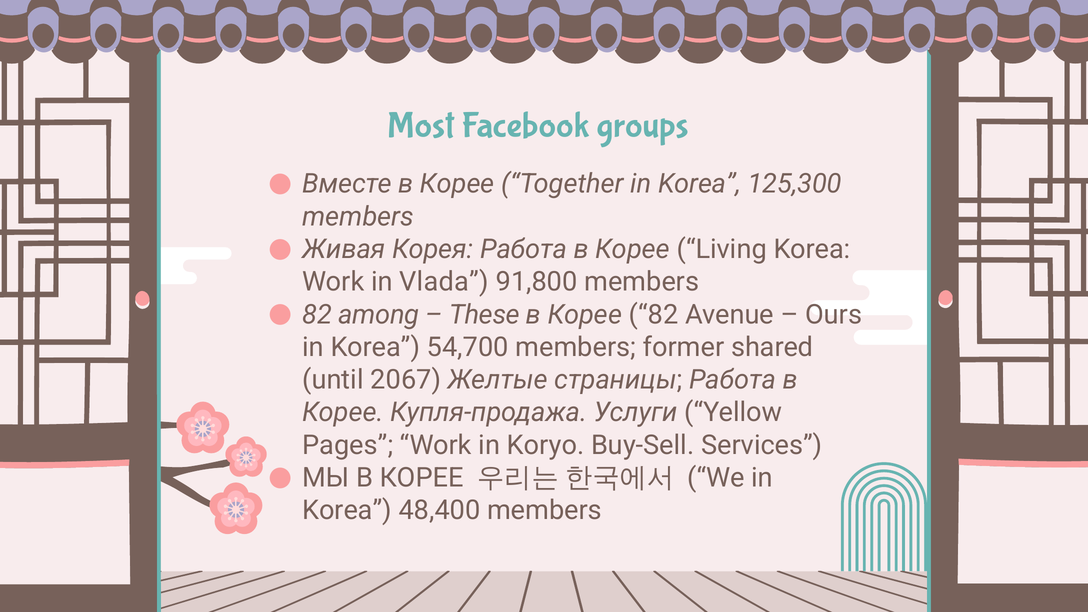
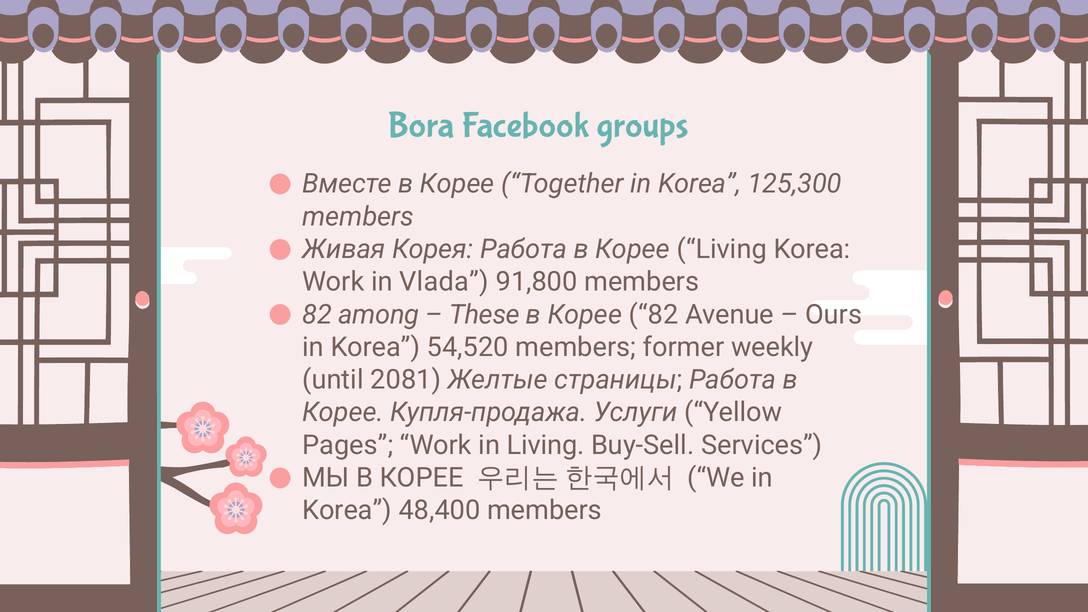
Most: Most -> Bora
54,700: 54,700 -> 54,520
shared: shared -> weekly
2067: 2067 -> 2081
in Koryo: Koryo -> Living
